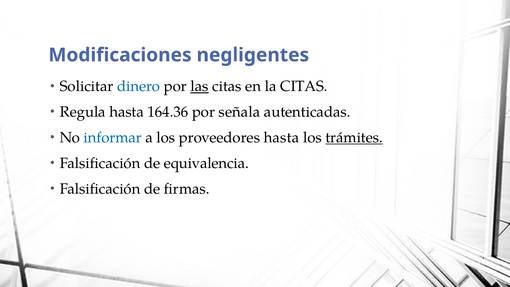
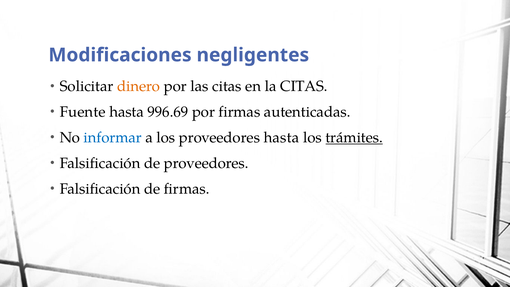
dinero colour: blue -> orange
las underline: present -> none
Regula: Regula -> Fuente
164.36: 164.36 -> 996.69
por señala: señala -> firmas
de equivalencia: equivalencia -> proveedores
